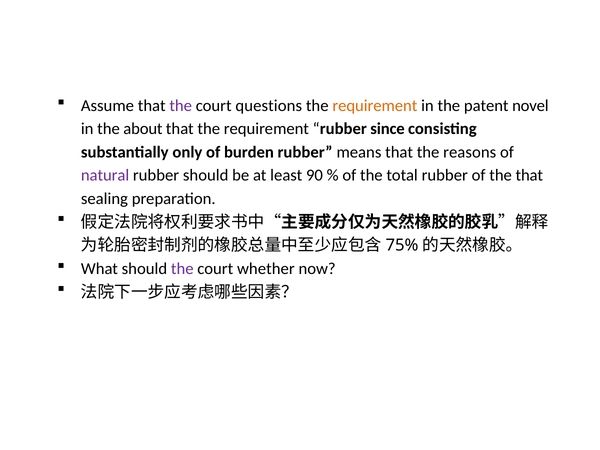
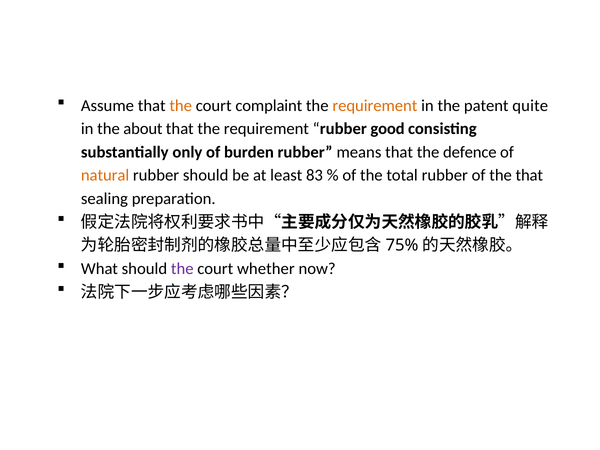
the at (181, 106) colour: purple -> orange
questions: questions -> complaint
novel: novel -> quite
since: since -> good
reasons: reasons -> defence
natural colour: purple -> orange
90: 90 -> 83
